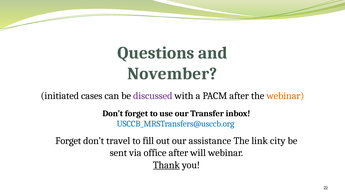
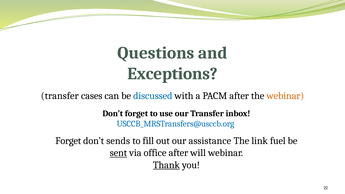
November: November -> Exceptions
initiated at (60, 96): initiated -> transfer
discussed colour: purple -> blue
travel: travel -> sends
city: city -> fuel
sent underline: none -> present
